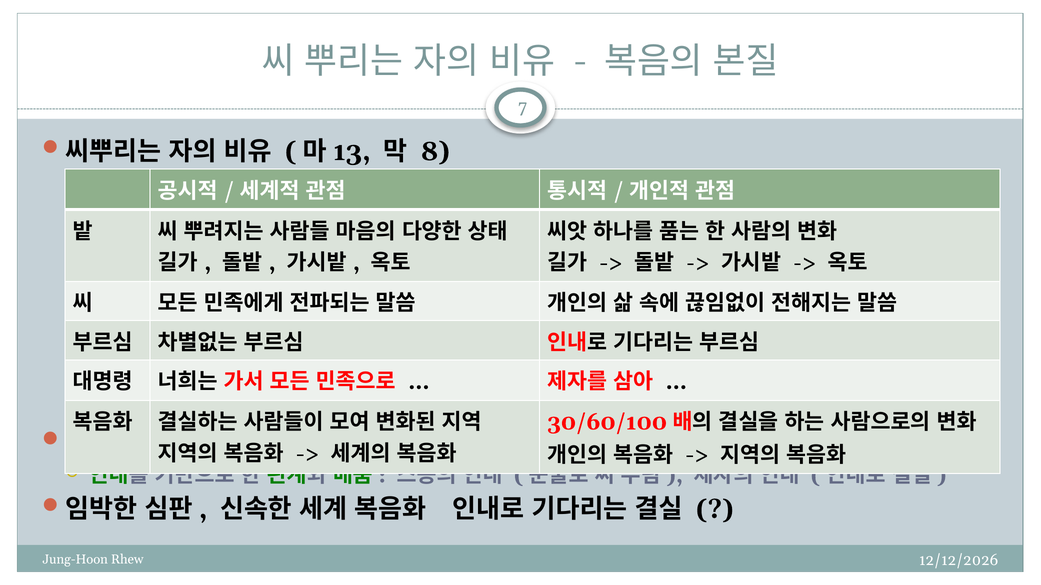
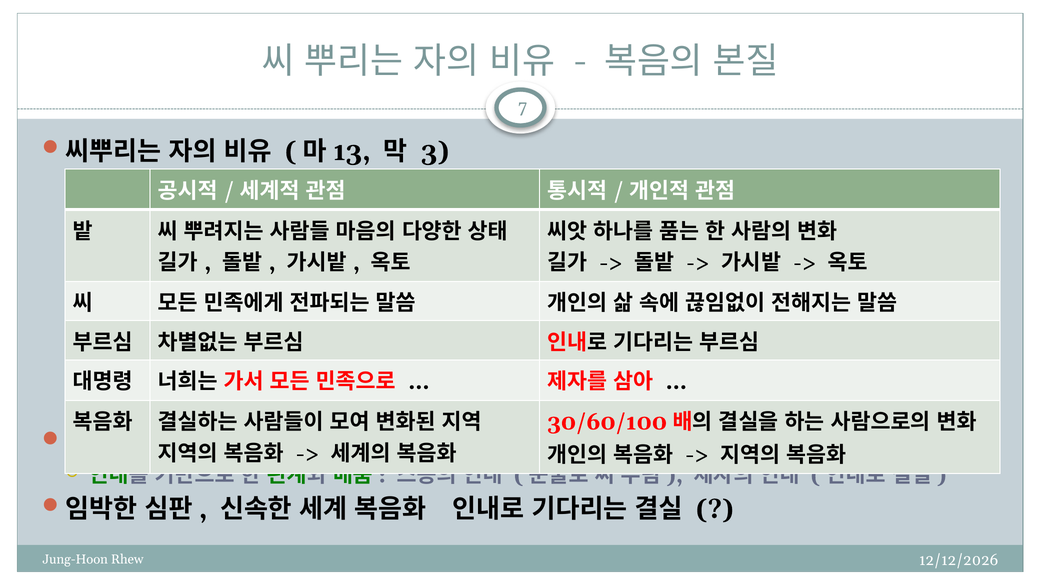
8: 8 -> 3
